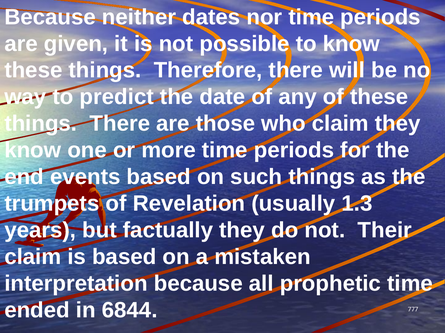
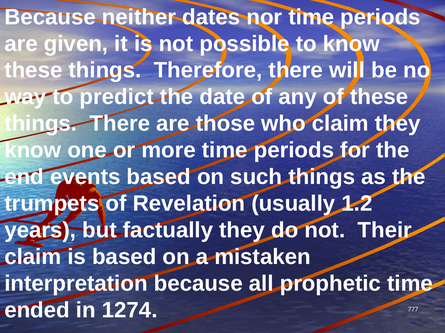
1.3: 1.3 -> 1.2
6844: 6844 -> 1274
